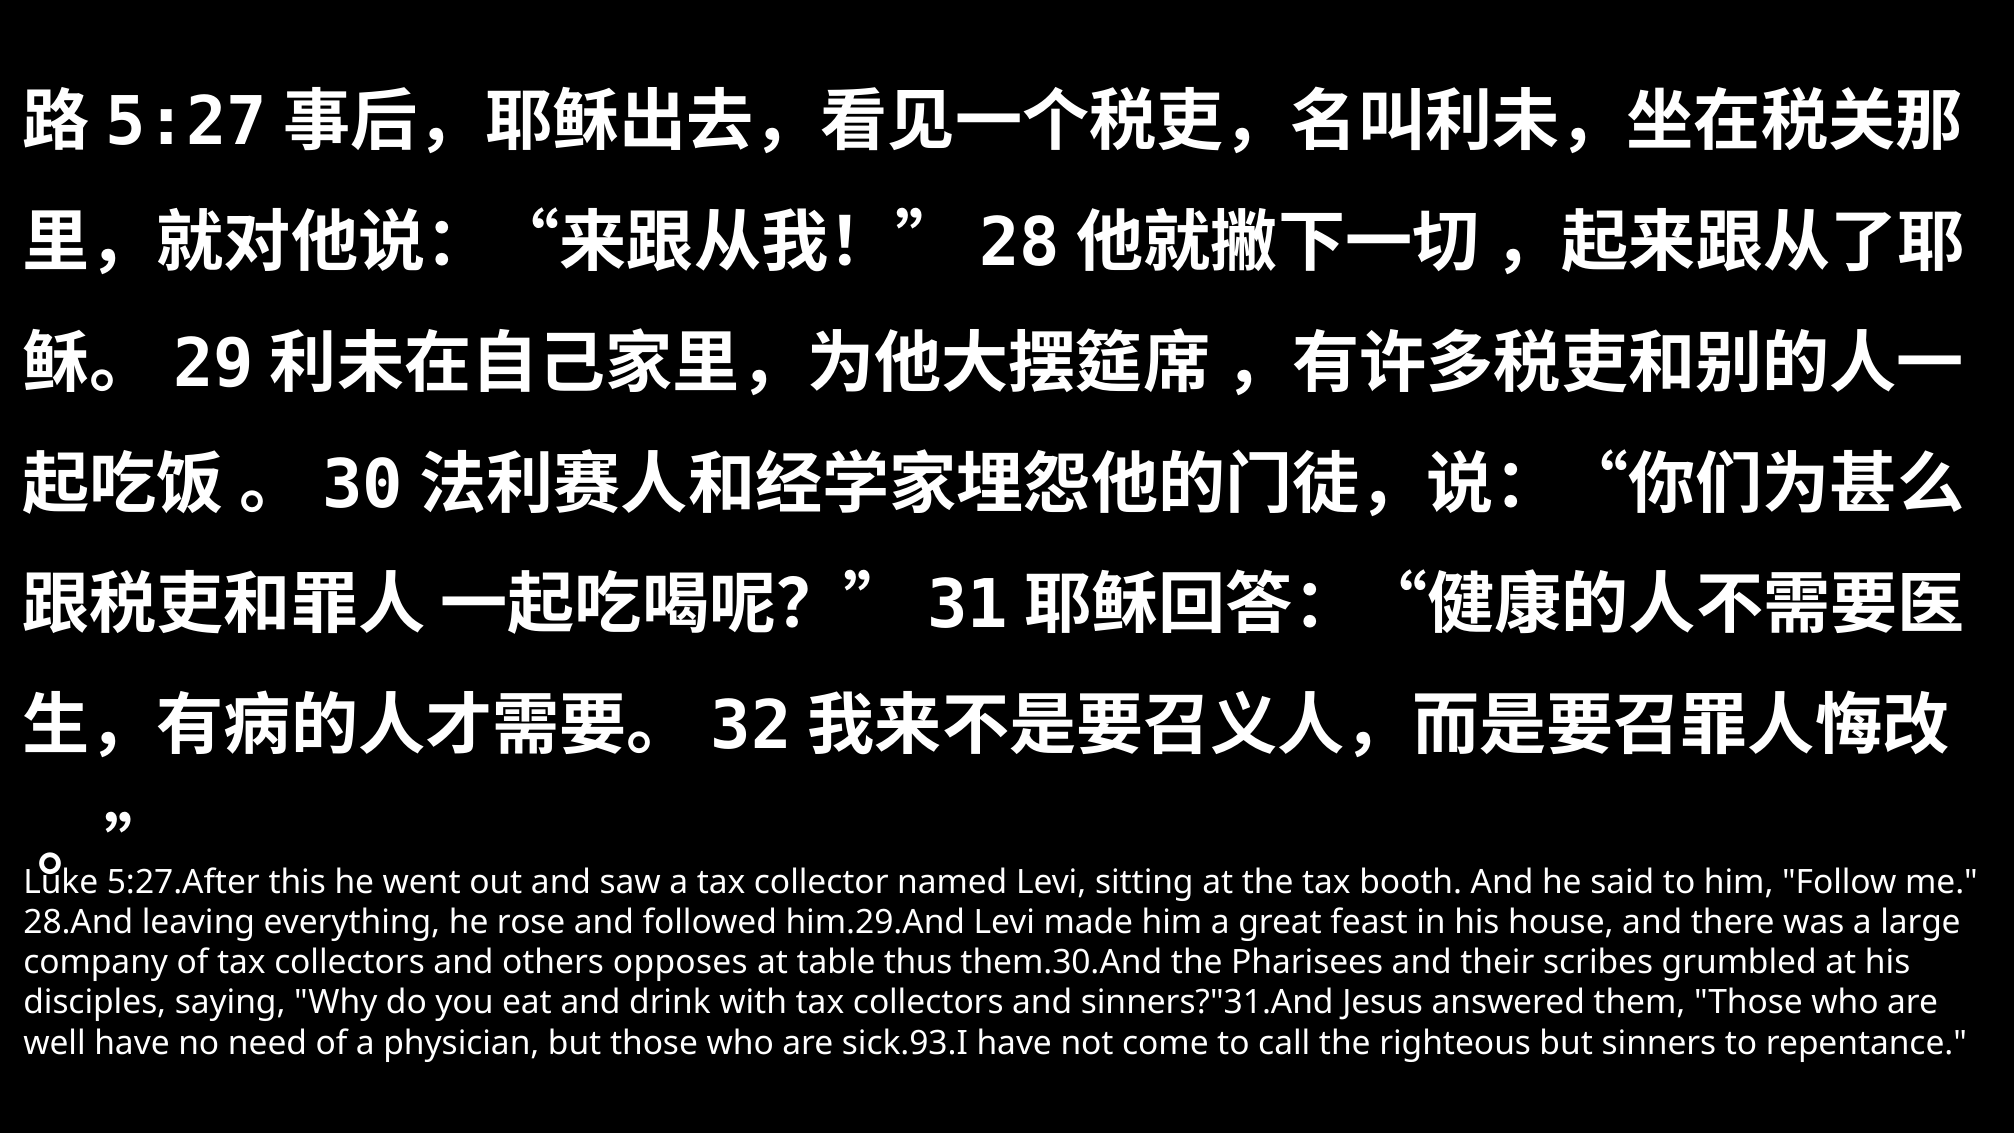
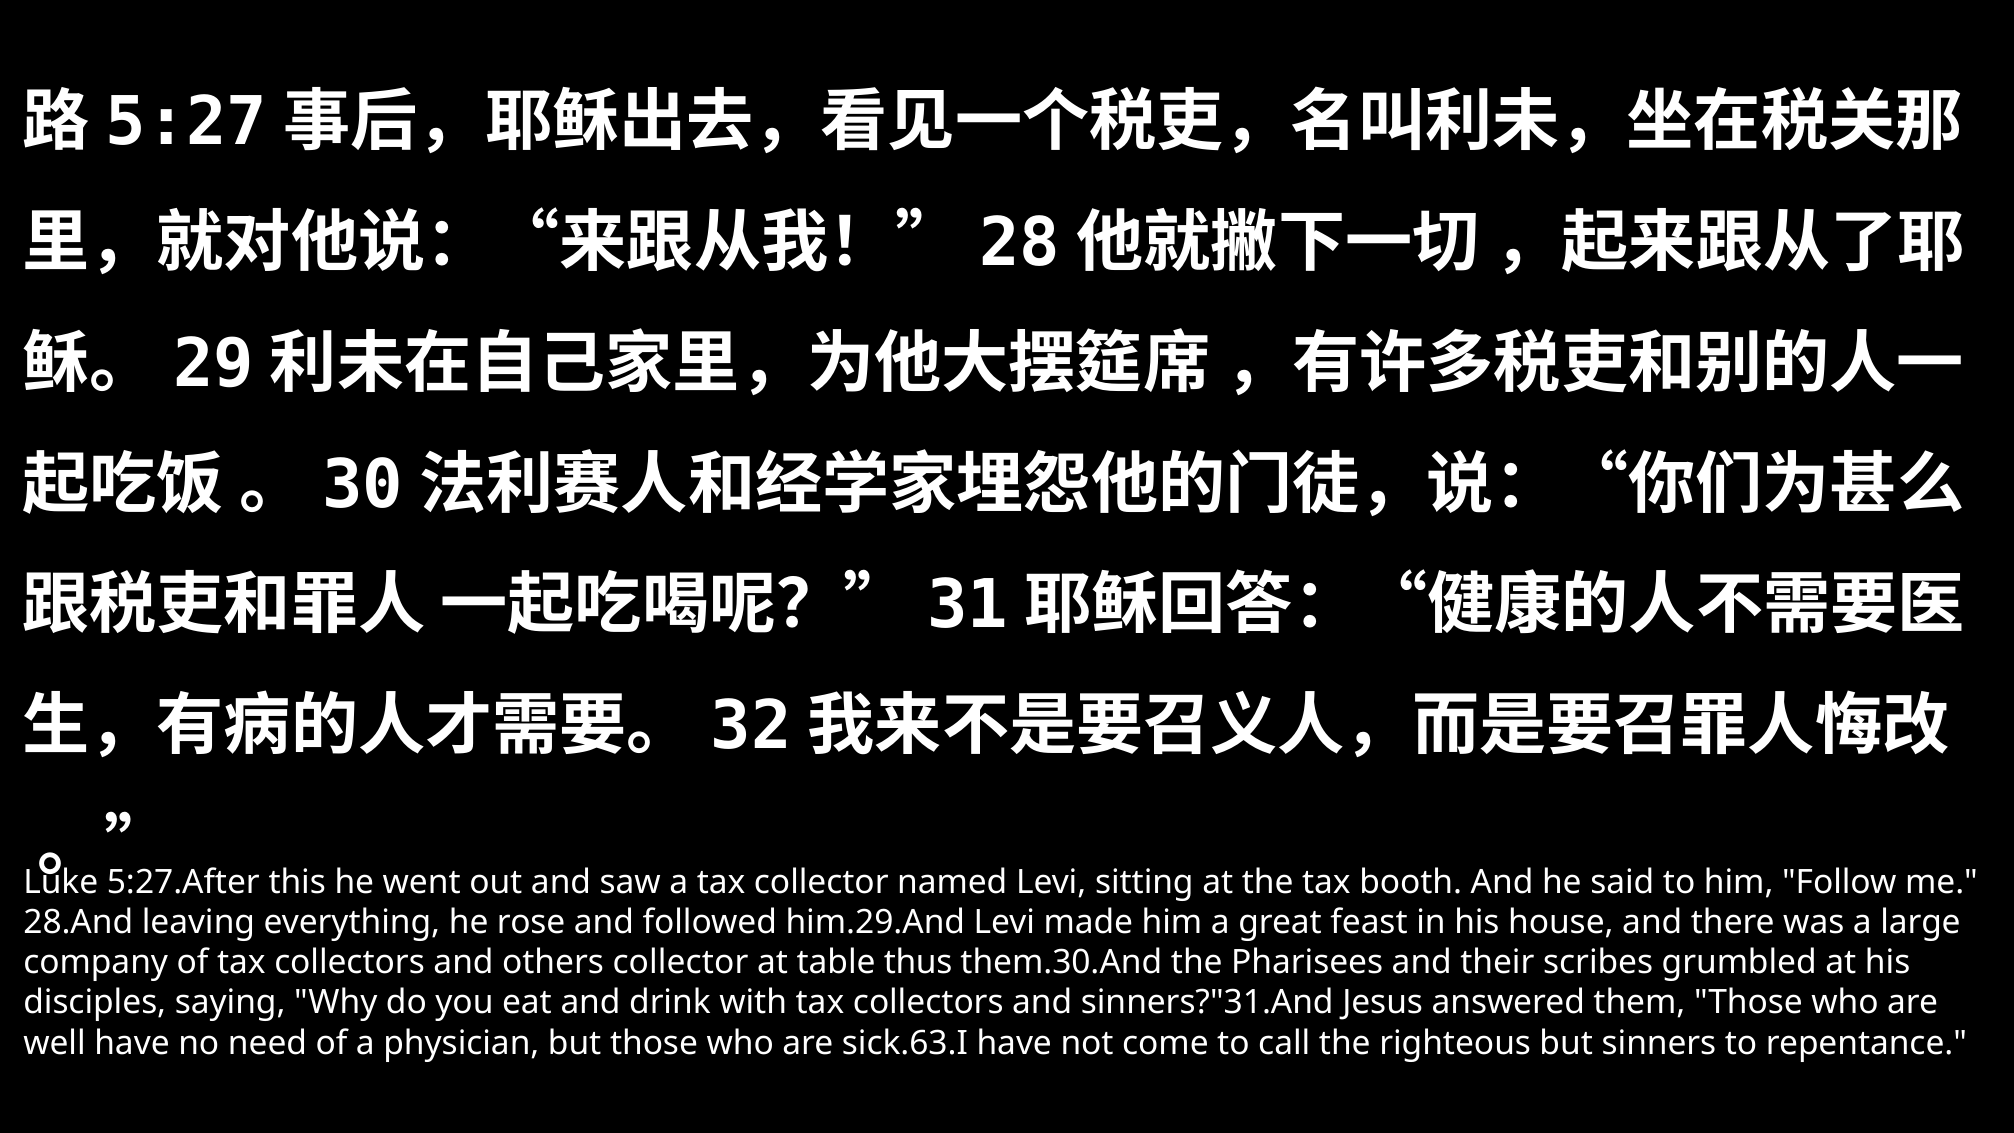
others opposes: opposes -> collector
sick.93.I: sick.93.I -> sick.63.I
